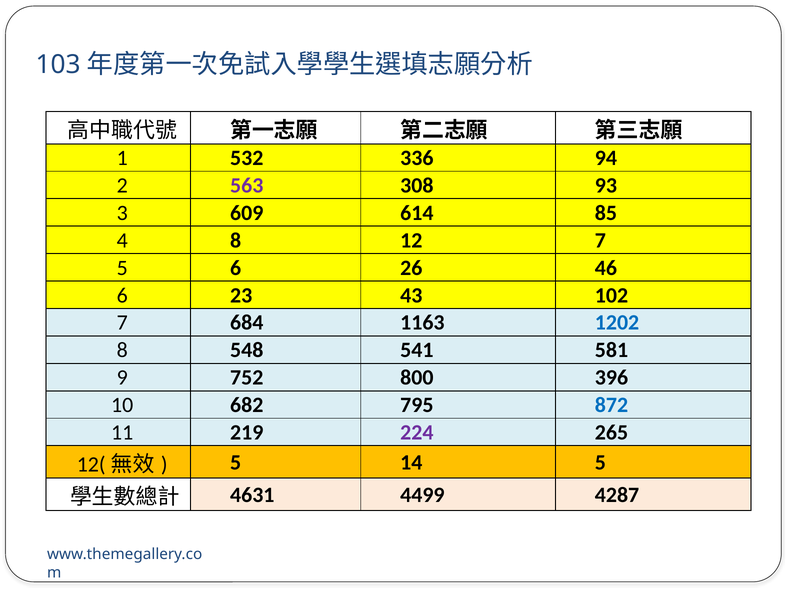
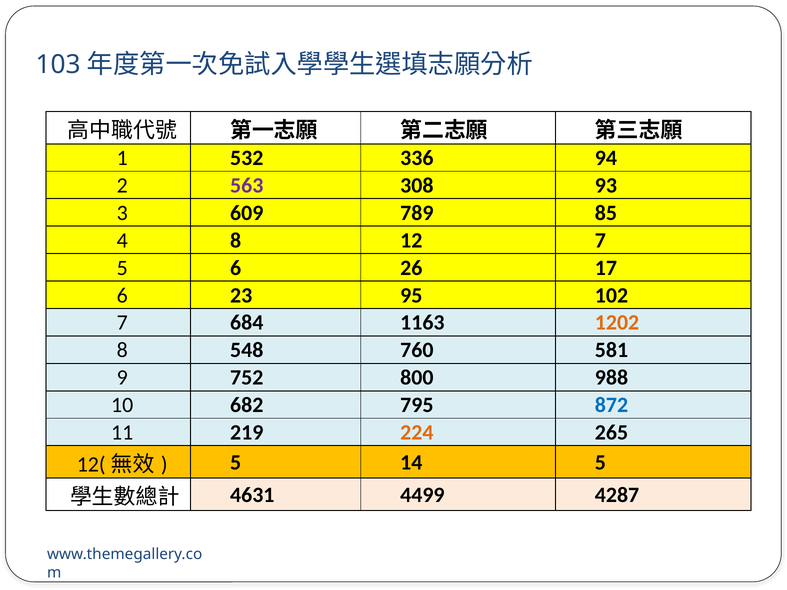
614: 614 -> 789
46: 46 -> 17
43: 43 -> 95
1202 colour: blue -> orange
541: 541 -> 760
396: 396 -> 988
224 colour: purple -> orange
